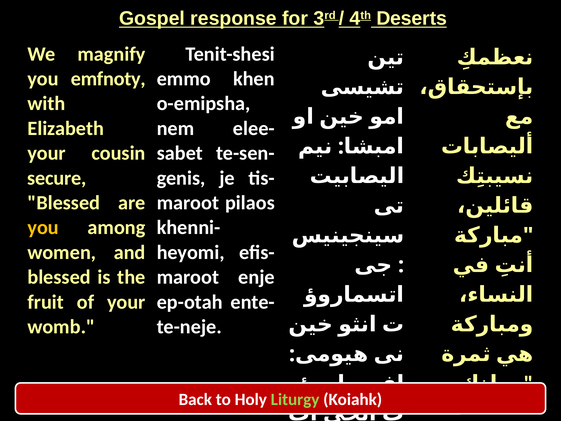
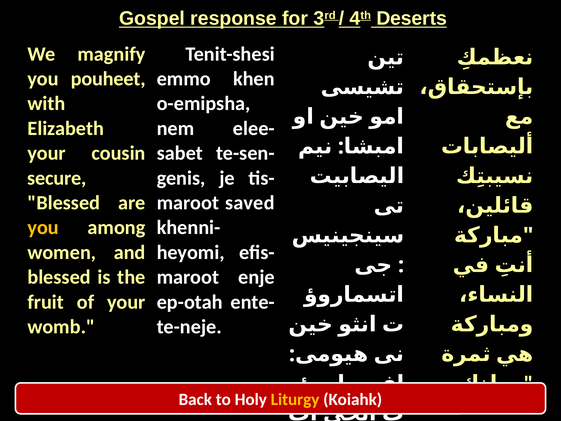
emfnoty: emfnoty -> pouheet
pilaos: pilaos -> saved
Liturgy colour: light green -> yellow
